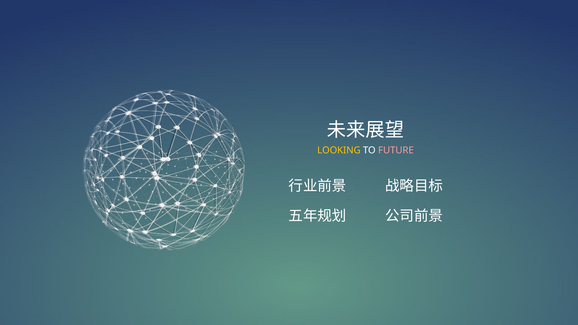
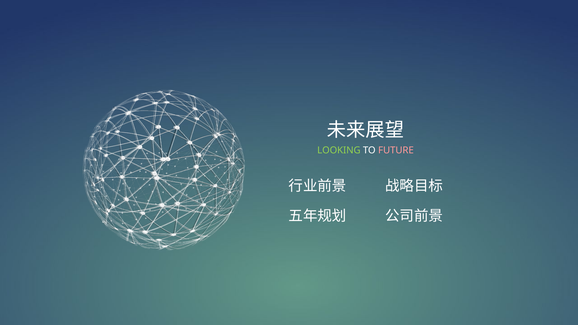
LOOKING colour: yellow -> light green
